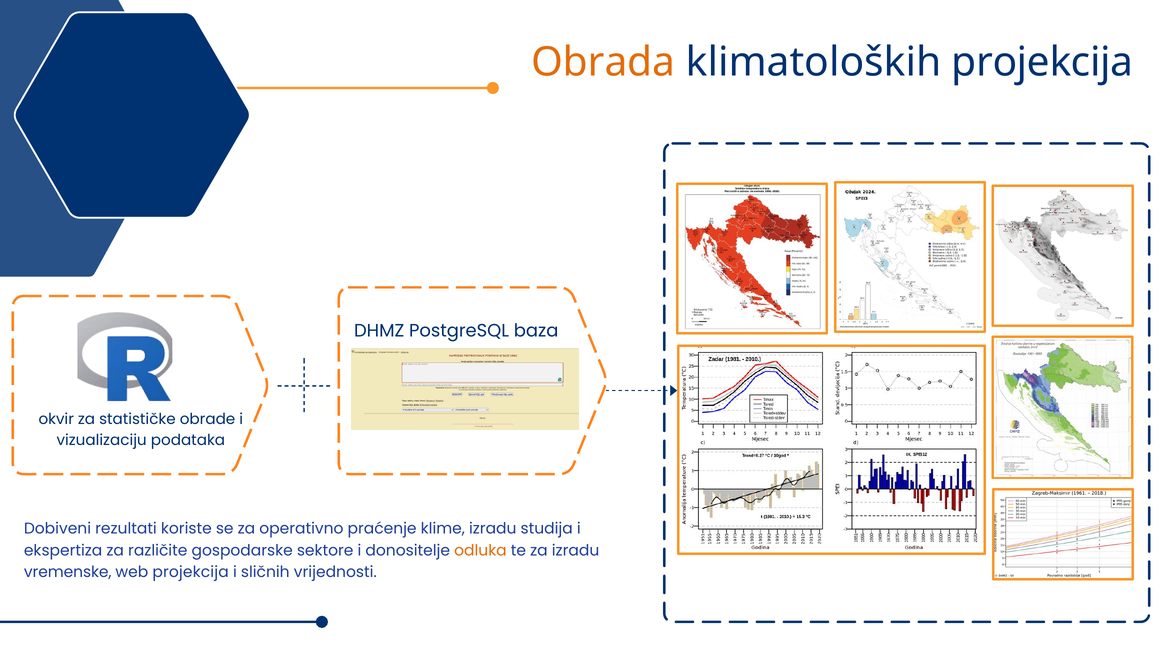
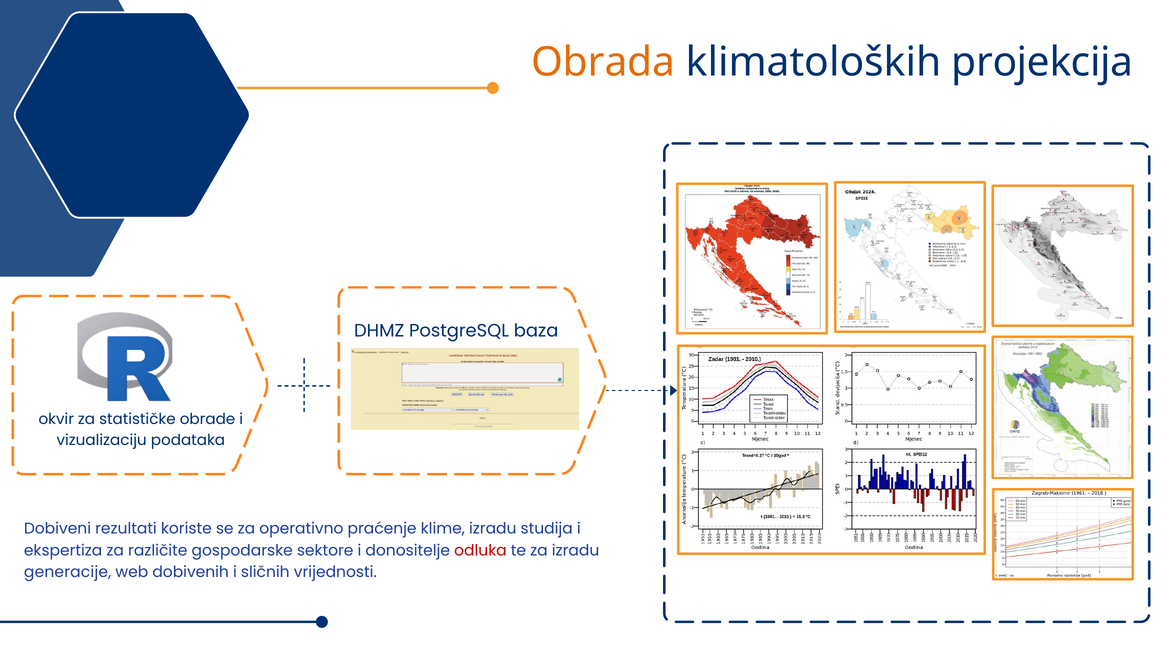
odluka colour: orange -> red
vremenske: vremenske -> generacije
web projekcija: projekcija -> dobivenih
